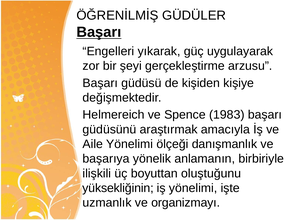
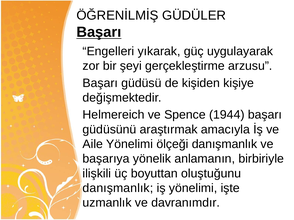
1983: 1983 -> 1944
yüksekliğinin at (118, 189): yüksekliğinin -> danışmanlık
organizmayı: organizmayı -> davranımdır
